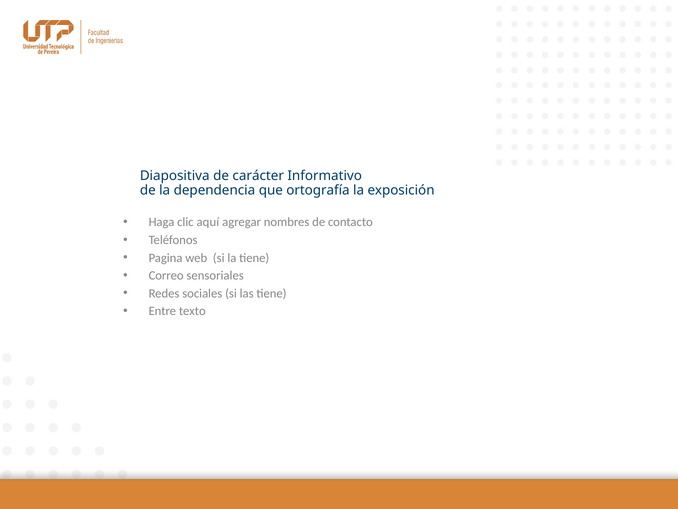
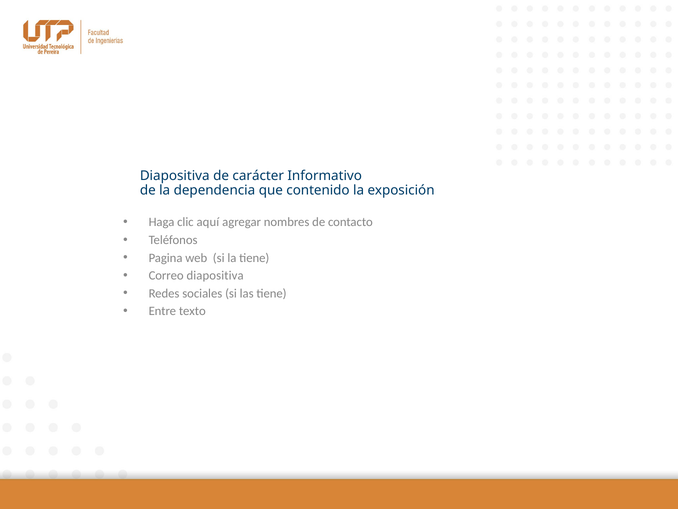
ortografía: ortografía -> contenido
Correo sensoriales: sensoriales -> diapositiva
